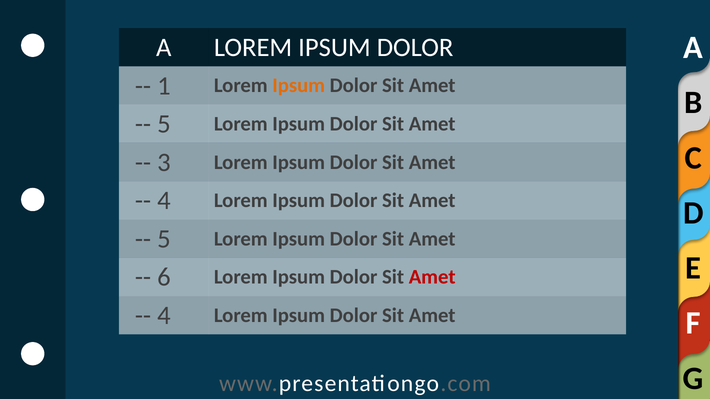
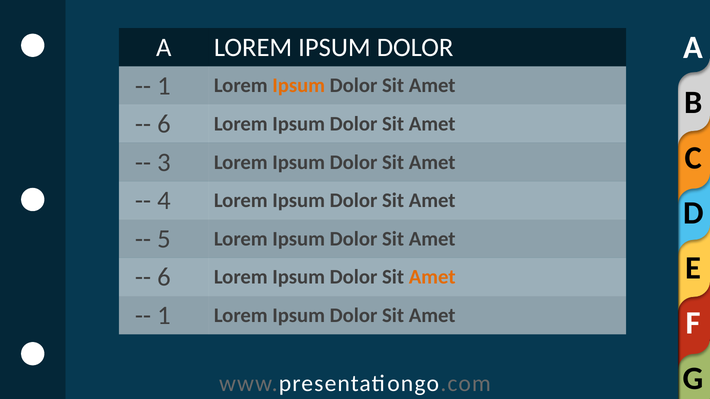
5 at (164, 124): 5 -> 6
Amet at (432, 277) colour: red -> orange
4 at (164, 316): 4 -> 1
